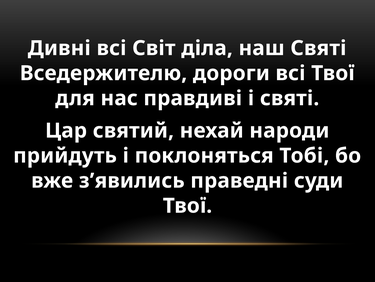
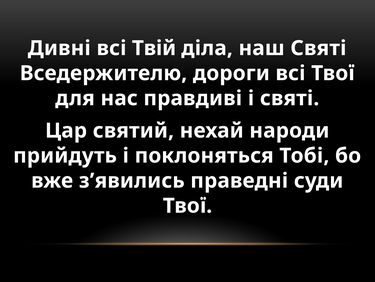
Світ: Світ -> Твій
